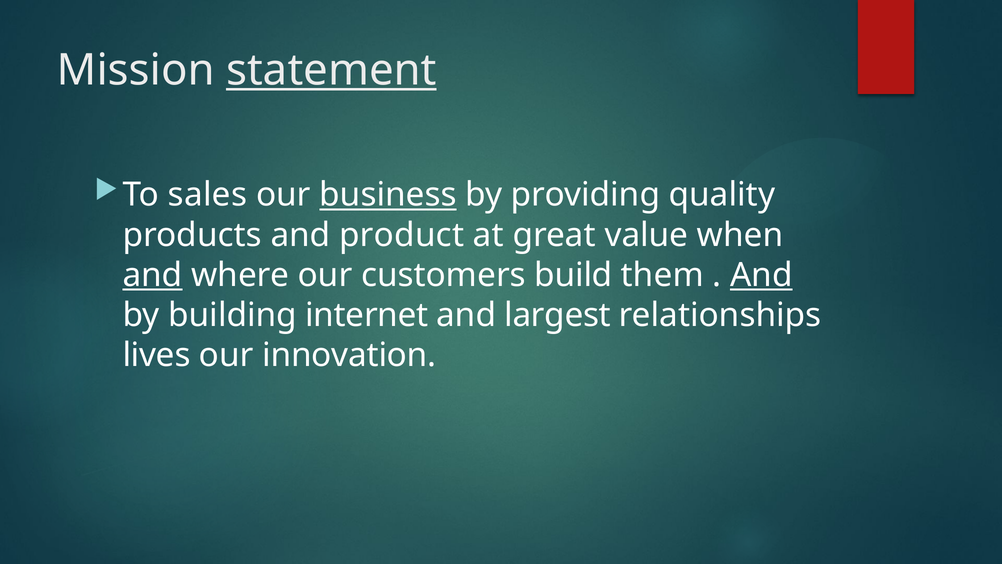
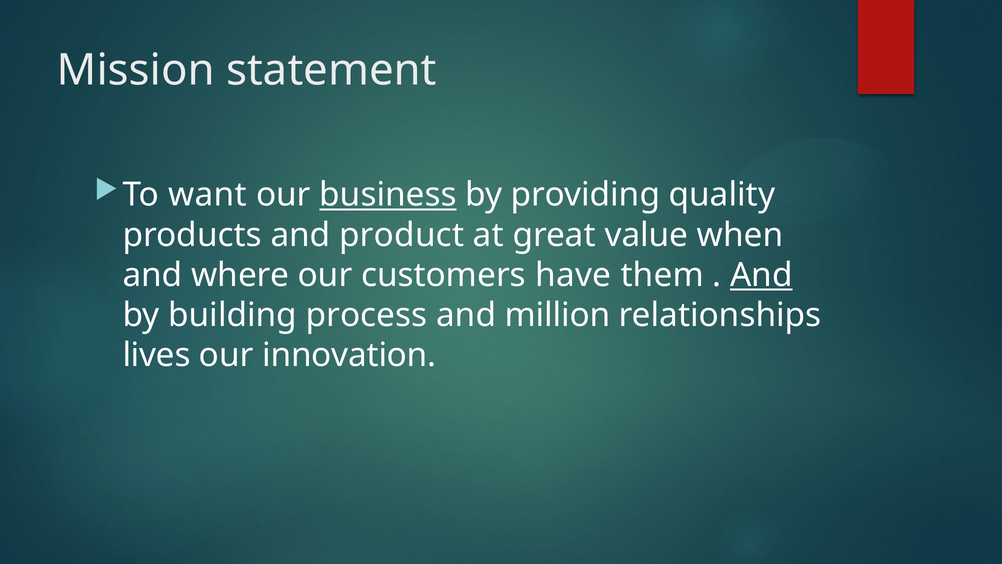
statement underline: present -> none
sales: sales -> want
and at (153, 275) underline: present -> none
build: build -> have
internet: internet -> process
largest: largest -> million
